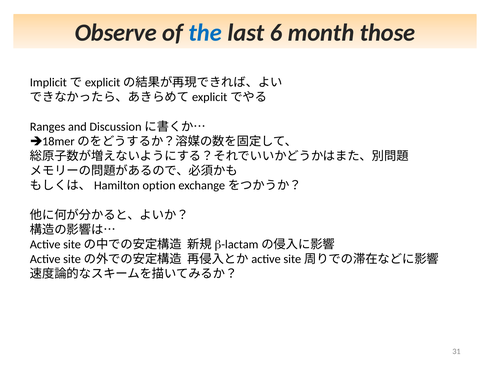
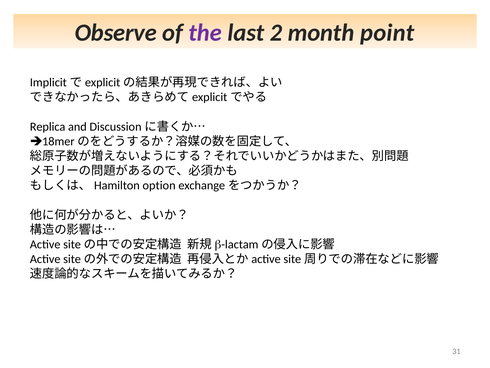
the colour: blue -> purple
6: 6 -> 2
those: those -> point
Ranges: Ranges -> Replica
